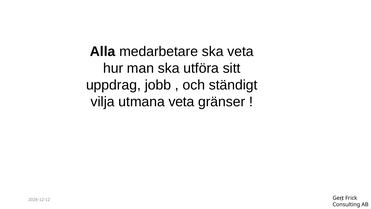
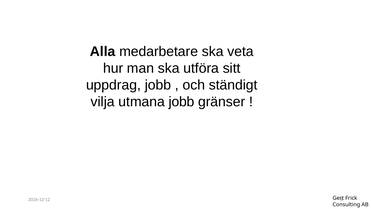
utmana veta: veta -> jobb
